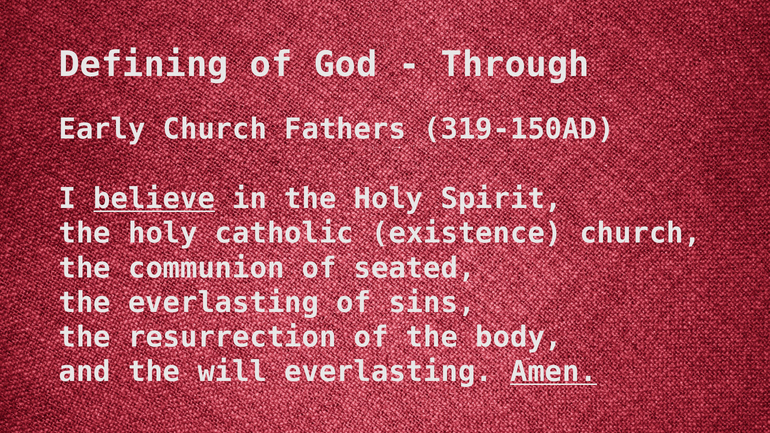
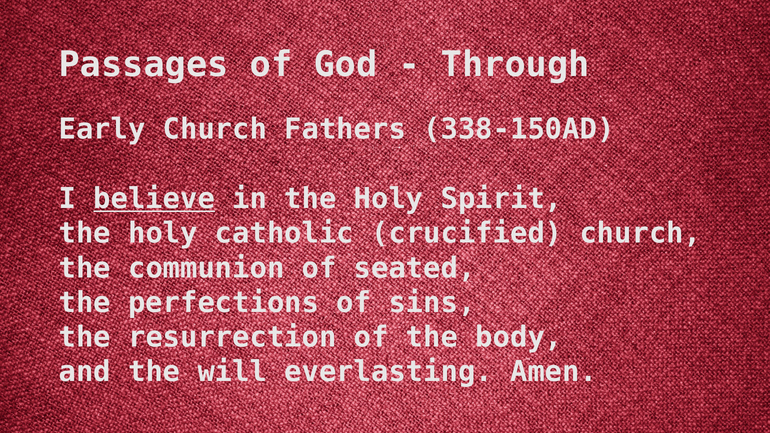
Defining: Defining -> Passages
319-150AD: 319-150AD -> 338-150AD
existence: existence -> crucified
the everlasting: everlasting -> perfections
Amen underline: present -> none
